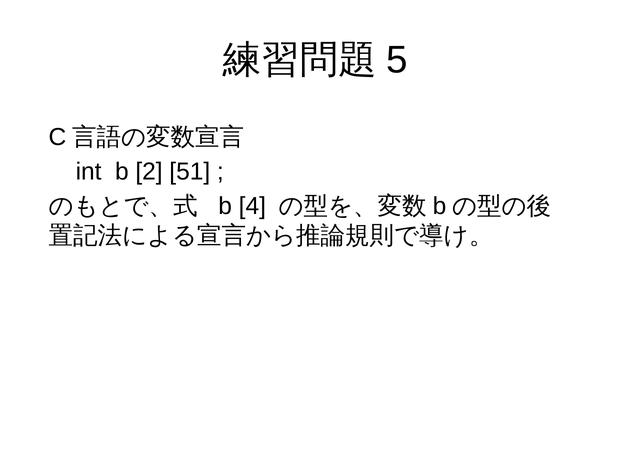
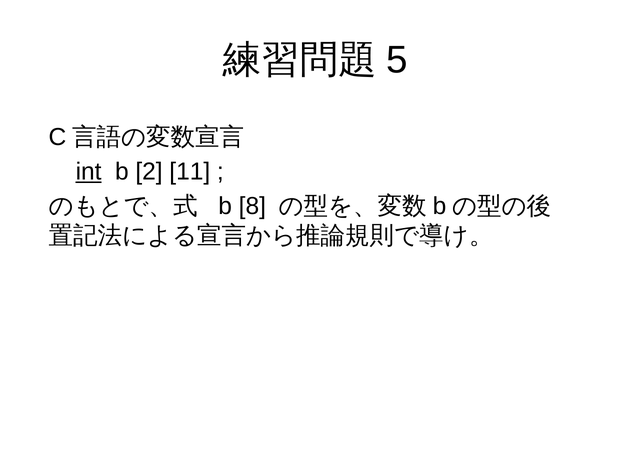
int underline: none -> present
51: 51 -> 11
4: 4 -> 8
